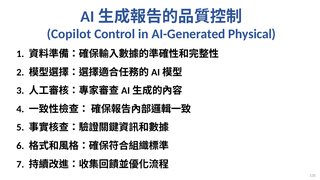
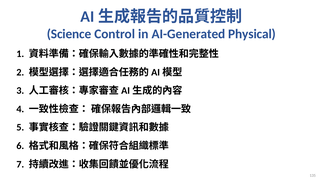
Copilot: Copilot -> Science
